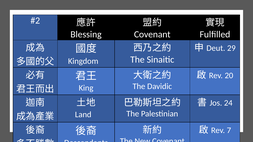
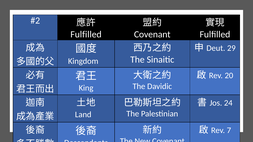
Blessing at (86, 34): Blessing -> Fulfilled
